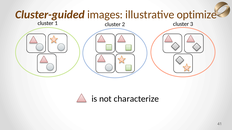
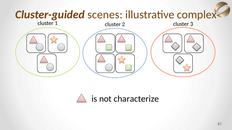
images: images -> scenes
optimize: optimize -> complex
